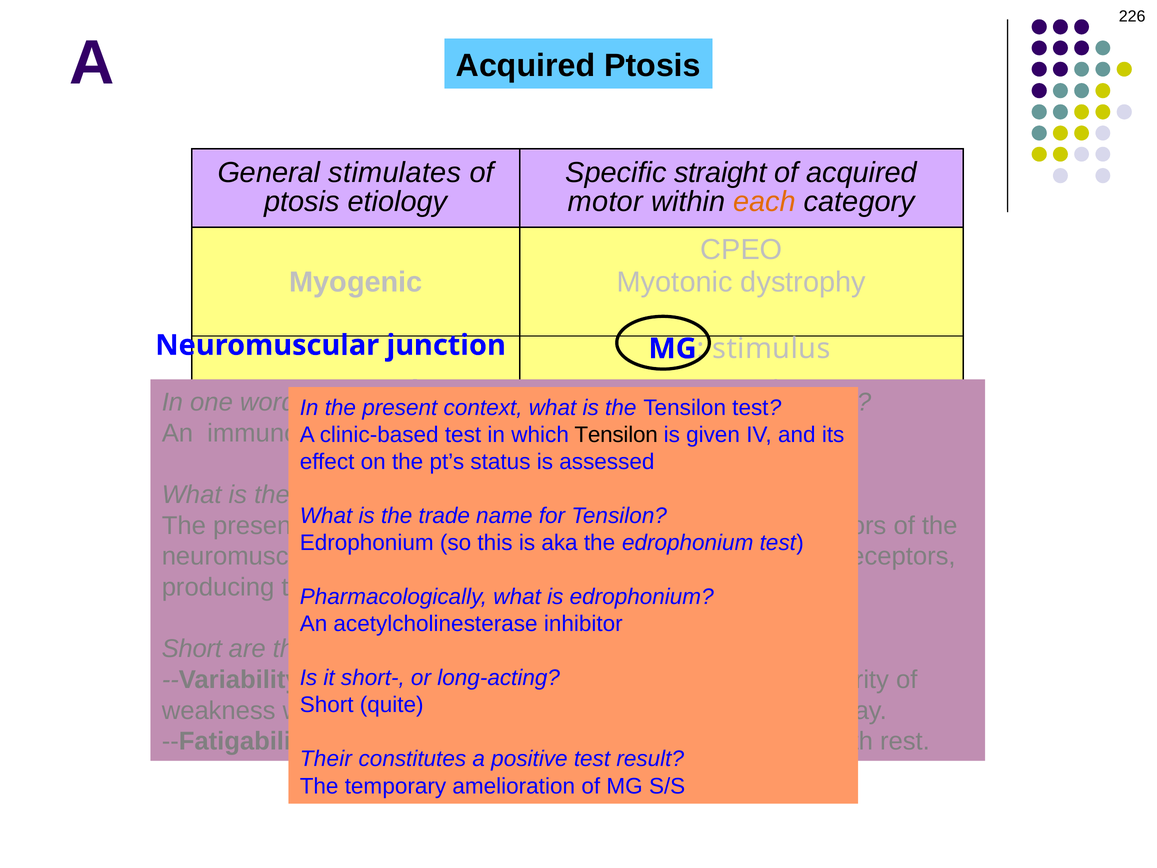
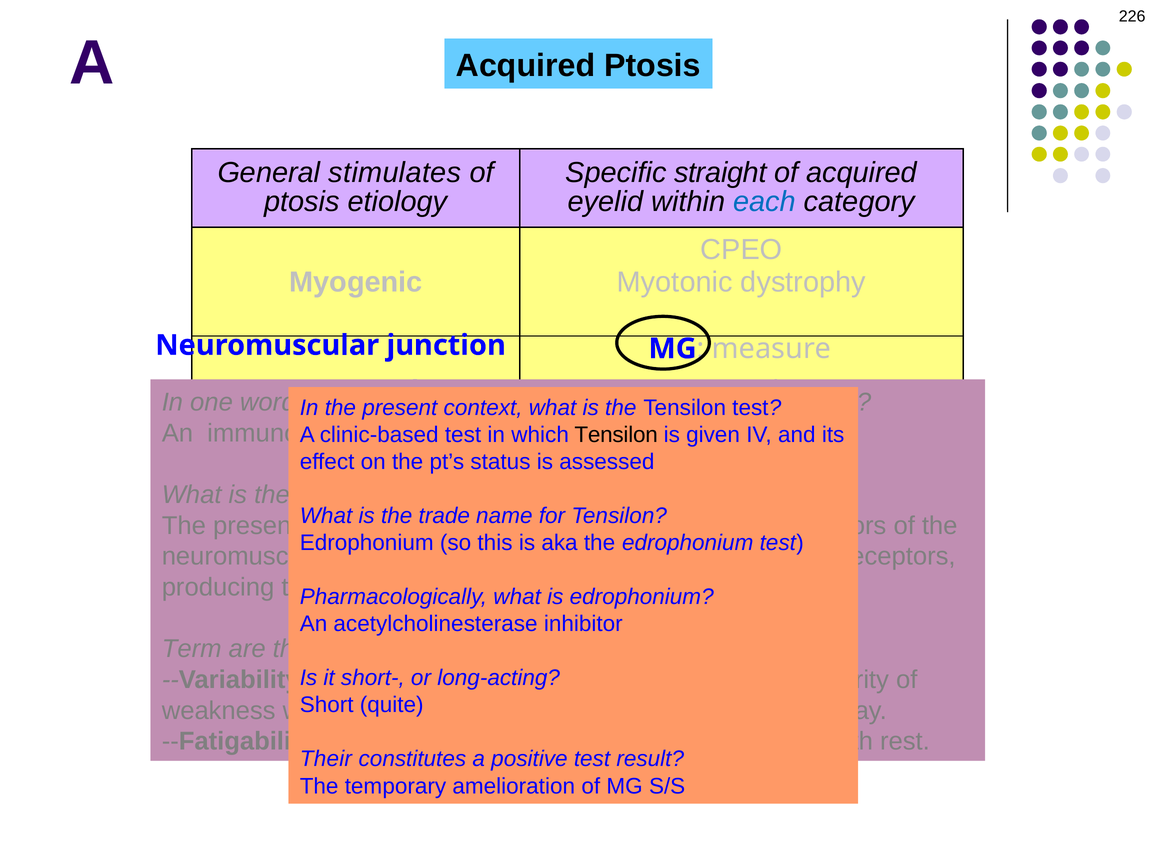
motor: motor -> eyelid
each colour: orange -> blue
stimulus: stimulus -> measure
Short at (192, 649): Short -> Term
